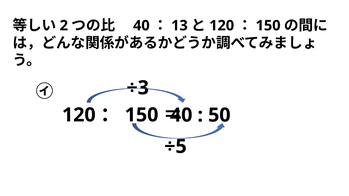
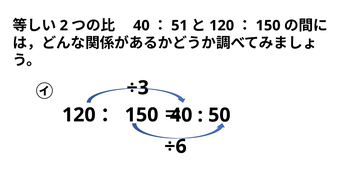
13: 13 -> 51
÷5: ÷5 -> ÷6
